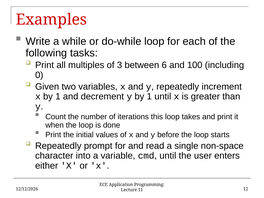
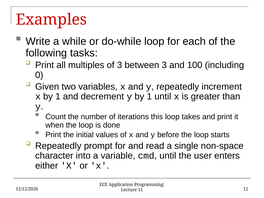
between 6: 6 -> 3
